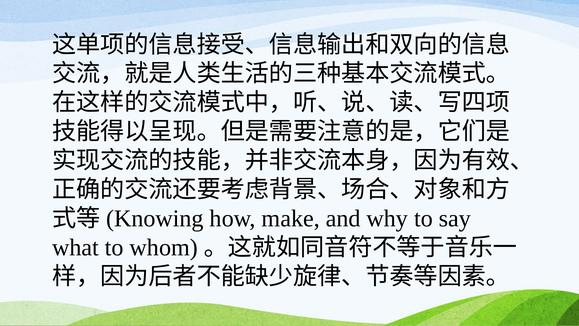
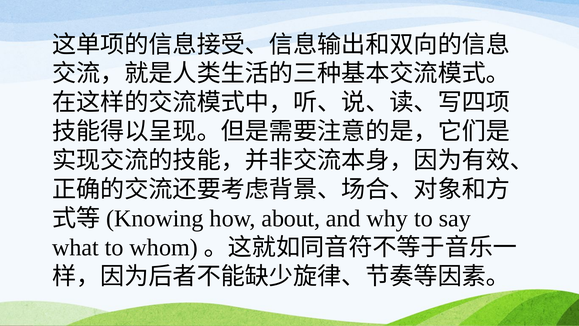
make: make -> about
